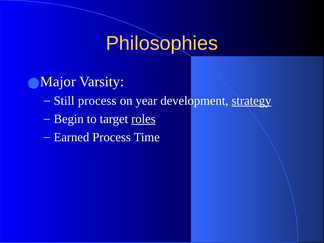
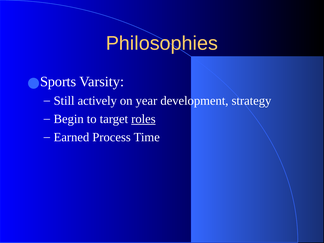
Major: Major -> Sports
Still process: process -> actively
strategy underline: present -> none
